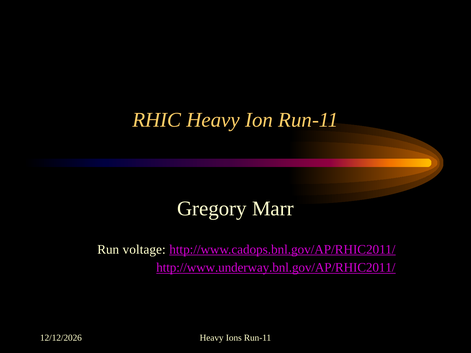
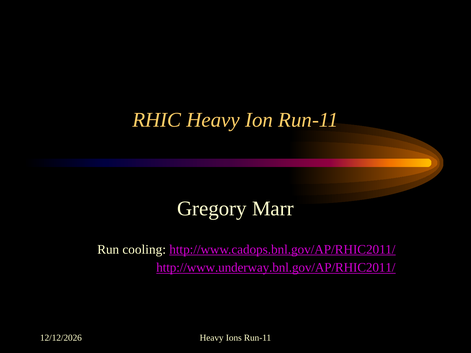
voltage: voltage -> cooling
